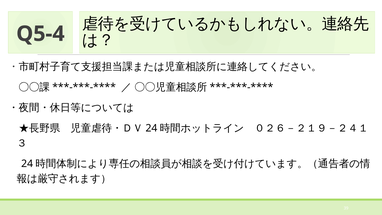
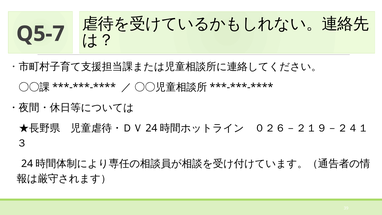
Q5-4: Q5-4 -> Q5-7
